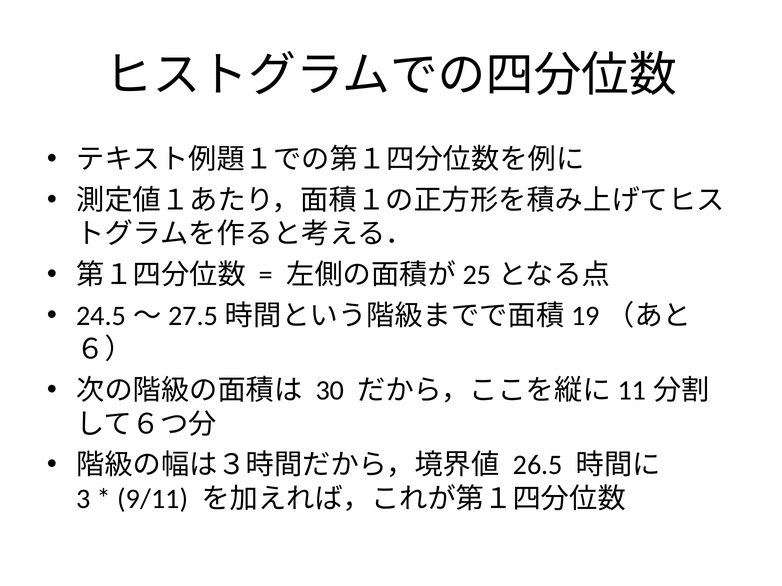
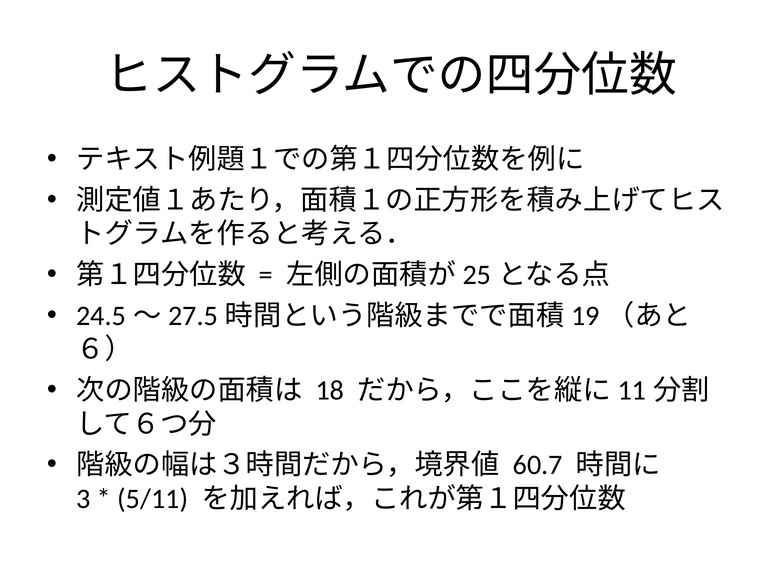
30: 30 -> 18
26.5: 26.5 -> 60.7
9/11: 9/11 -> 5/11
